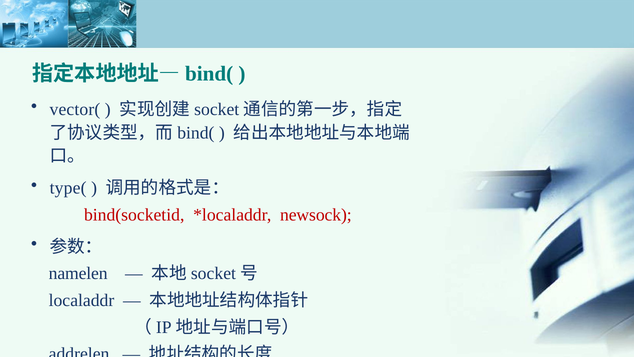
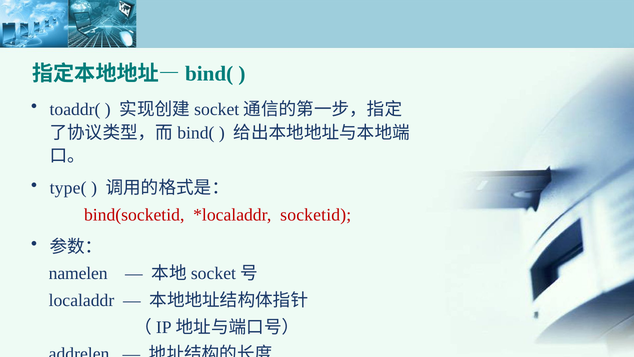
vector(: vector( -> toaddr(
newsock: newsock -> socketid
